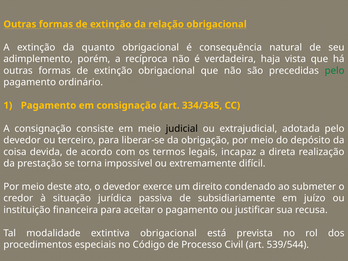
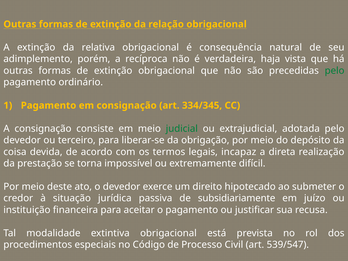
quanto: quanto -> relativa
judicial colour: black -> green
condenado: condenado -> hipotecado
539/544: 539/544 -> 539/547
